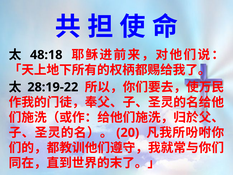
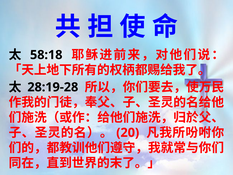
48:18: 48:18 -> 58:18
28:19-22: 28:19-22 -> 28:19-28
